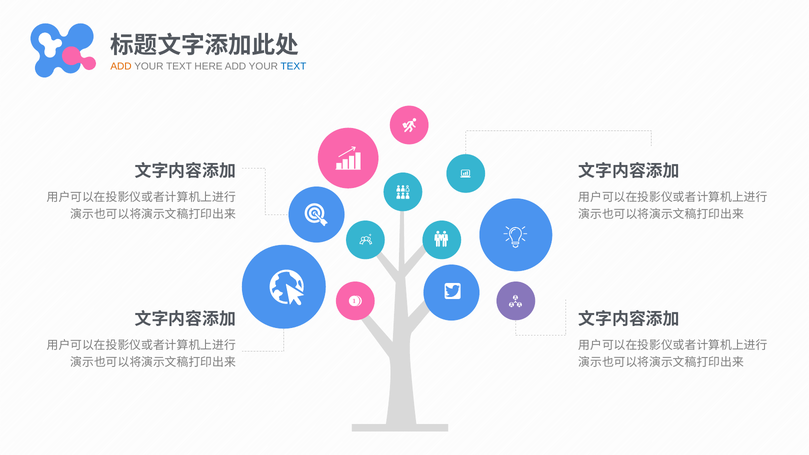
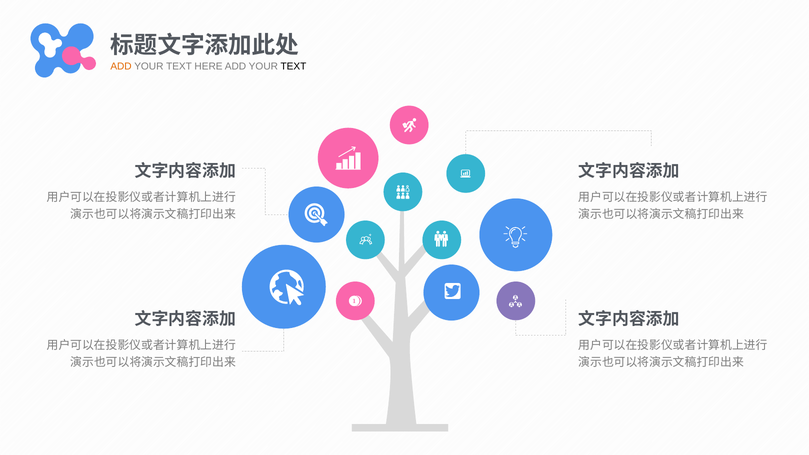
TEXT at (293, 66) colour: blue -> black
